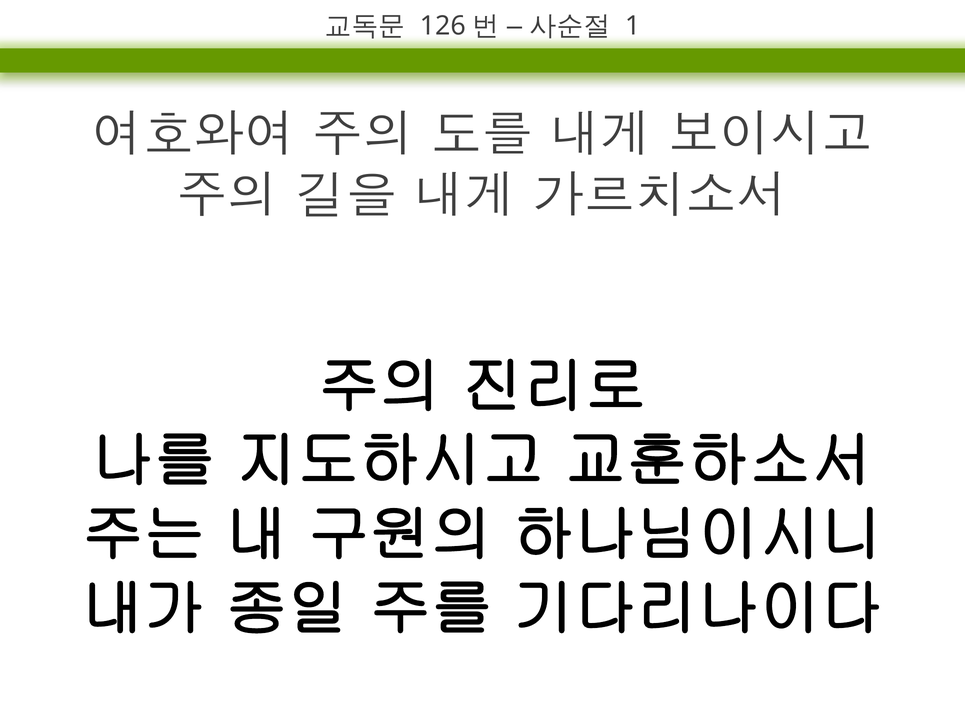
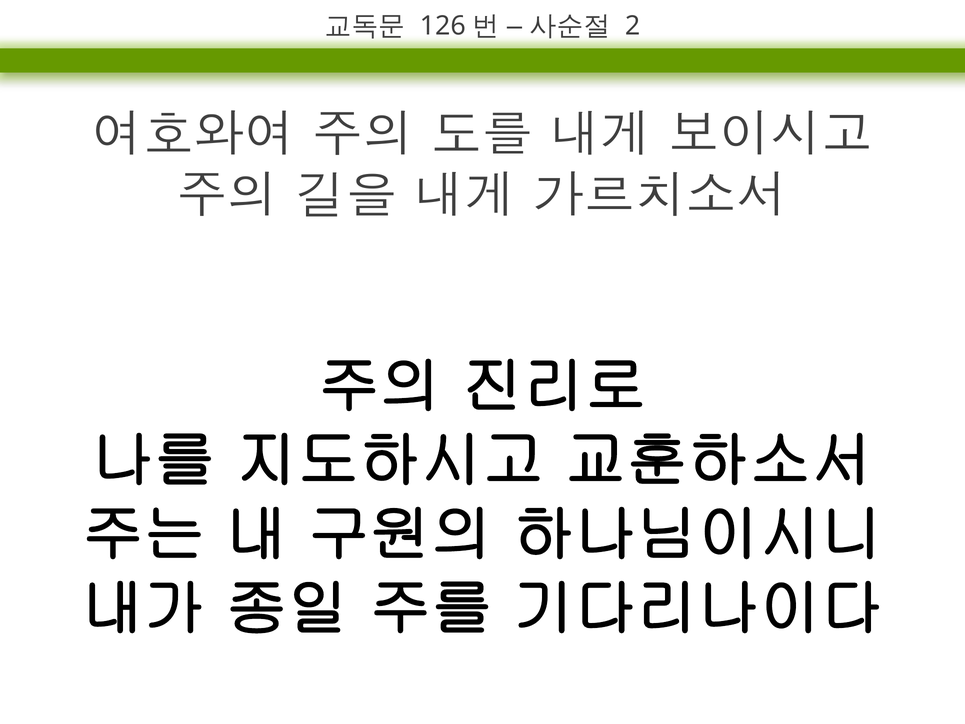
1: 1 -> 2
